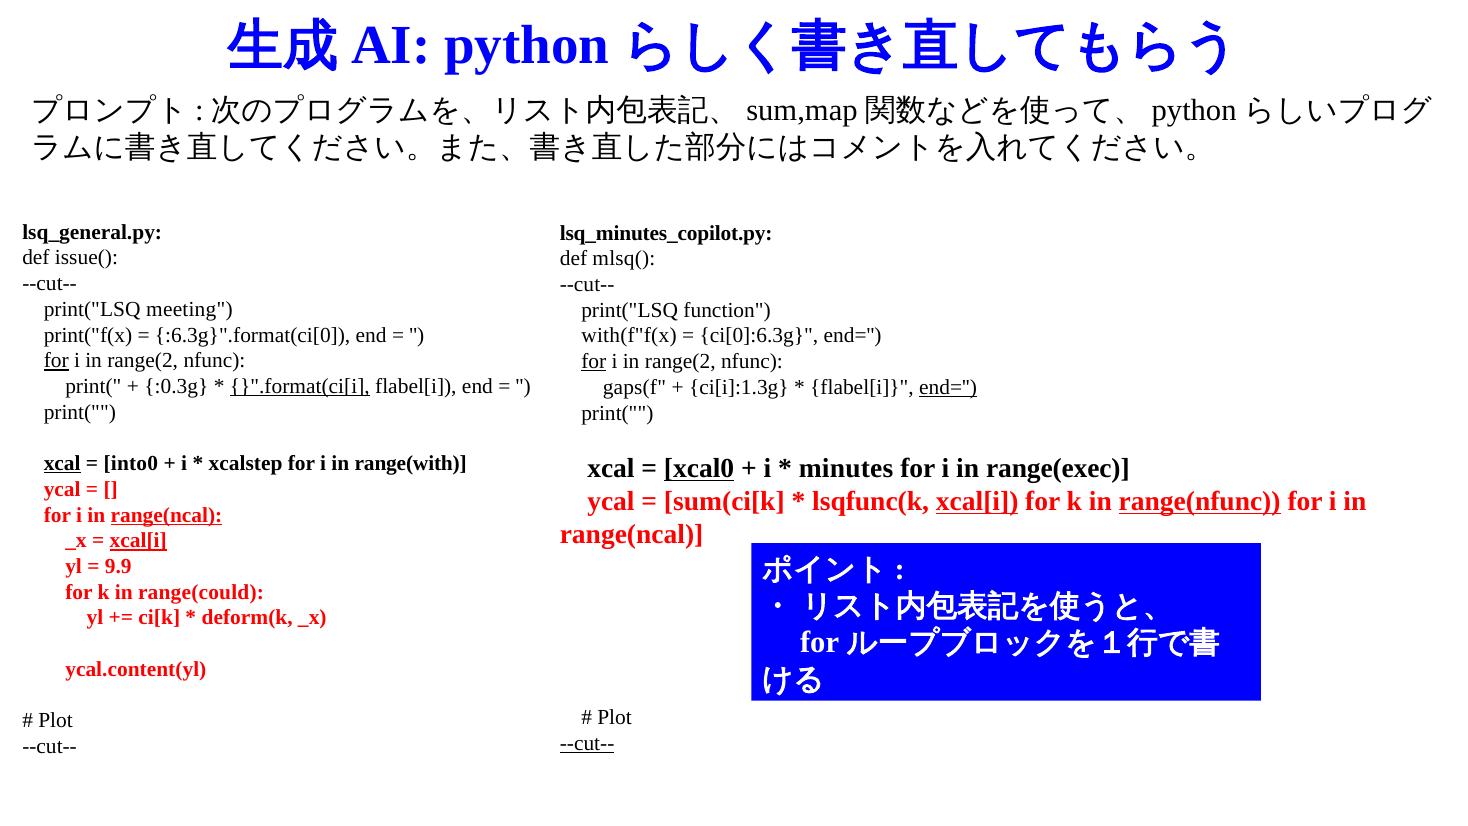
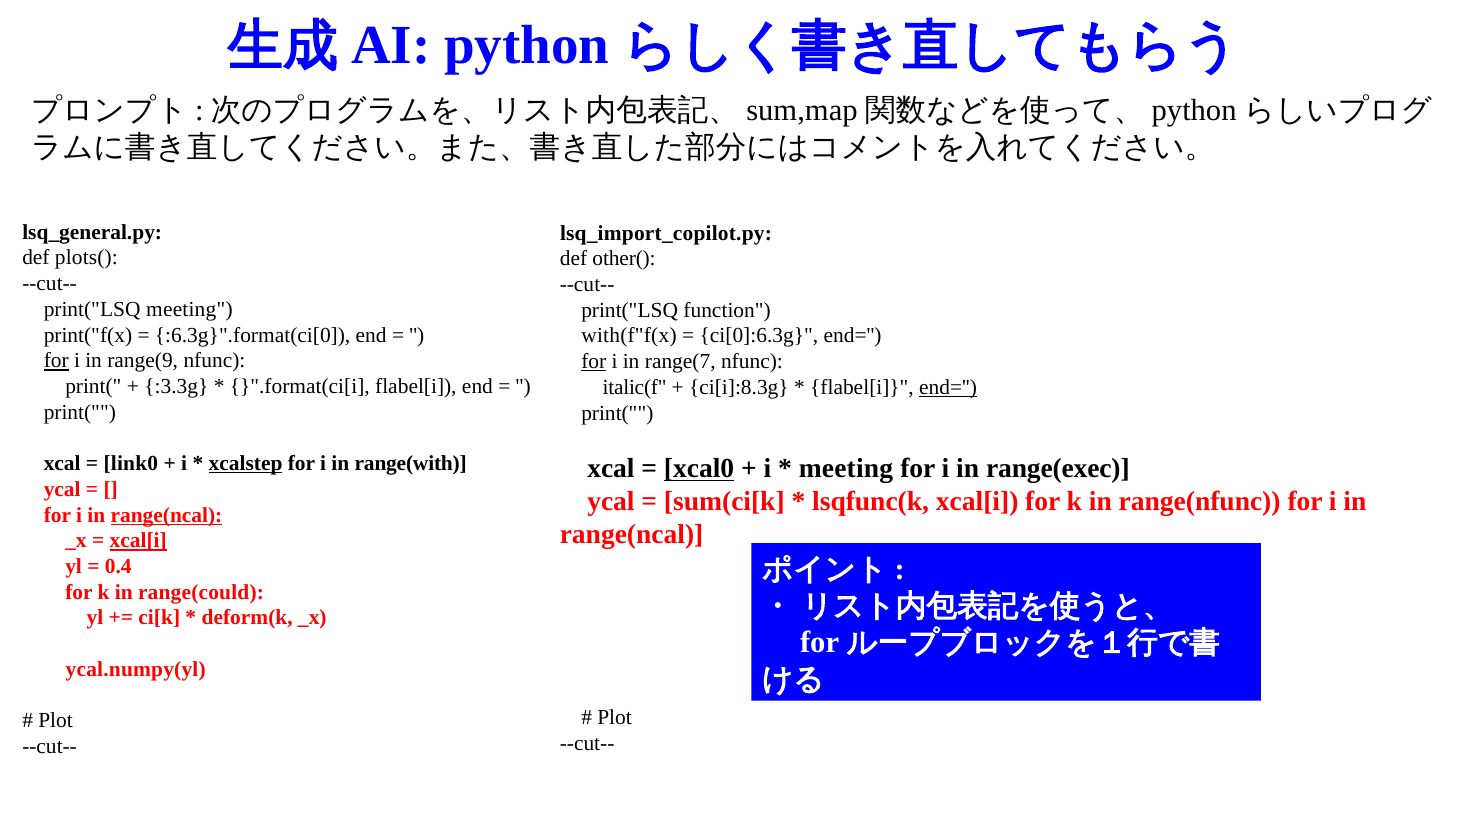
lsq_minutes_copilot.py: lsq_minutes_copilot.py -> lsq_import_copilot.py
issue(: issue( -> plots(
mlsq(: mlsq( -> other(
range(2 at (143, 361): range(2 -> range(9
range(2 at (680, 362): range(2 -> range(7
:0.3g: :0.3g -> :3.3g
}".format(ci[i underline: present -> none
gaps(f: gaps(f -> italic(f
ci[i]:1.3g: ci[i]:1.3g -> ci[i]:8.3g
xcal at (62, 463) underline: present -> none
into0: into0 -> link0
xcalstep underline: none -> present
minutes at (846, 468): minutes -> meeting
xcal[i at (977, 501) underline: present -> none
range(nfunc underline: present -> none
9.9: 9.9 -> 0.4
ycal.content(yl: ycal.content(yl -> ycal.numpy(yl
--cut-- at (587, 743) underline: present -> none
